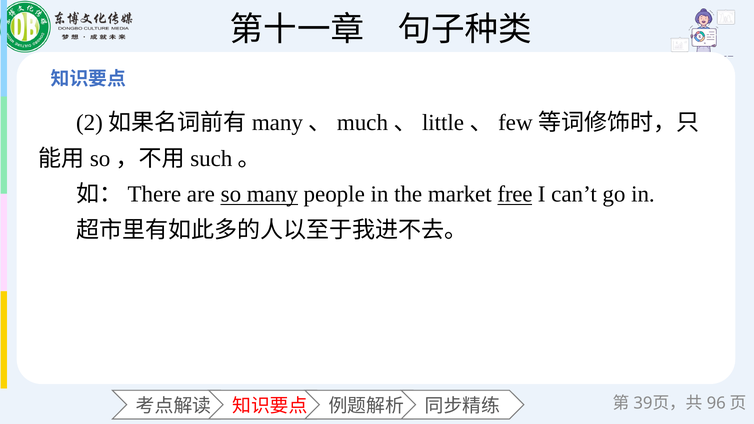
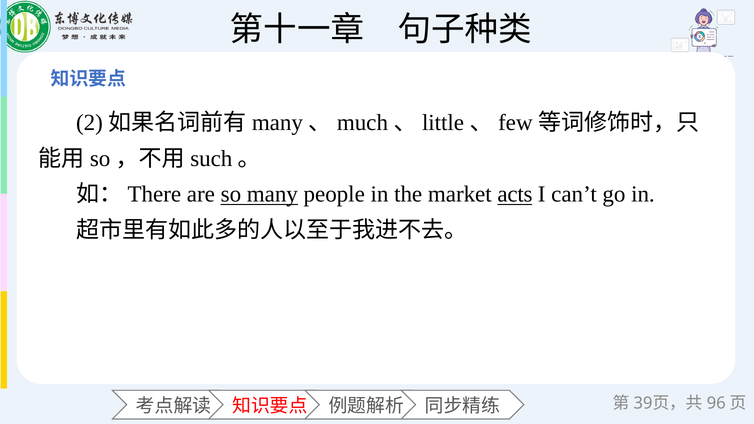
free: free -> acts
